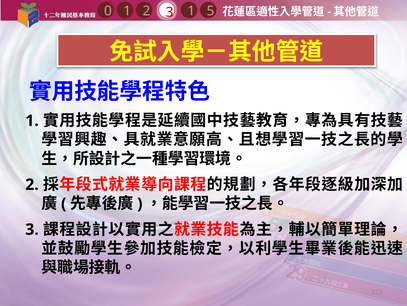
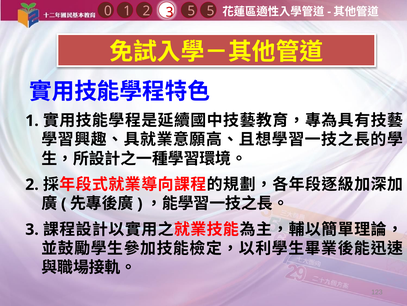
1 1: 1 -> 5
